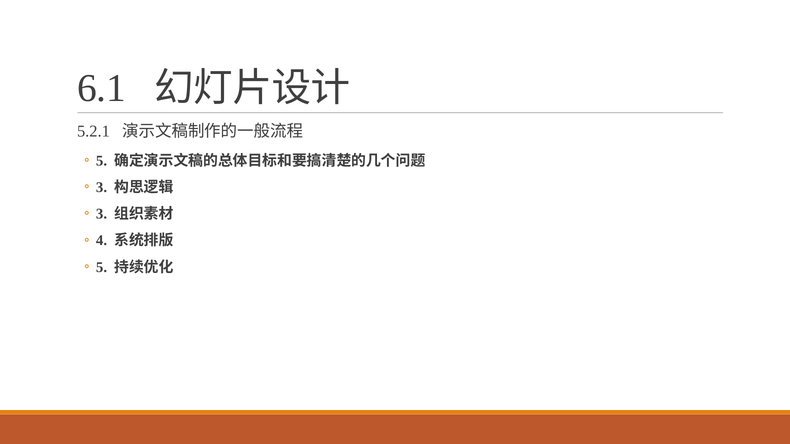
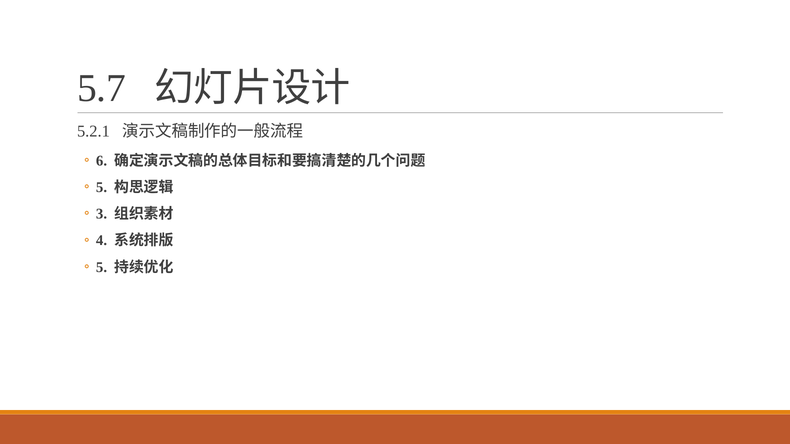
6.1: 6.1 -> 5.7
5 at (102, 161): 5 -> 6
3 at (102, 187): 3 -> 5
